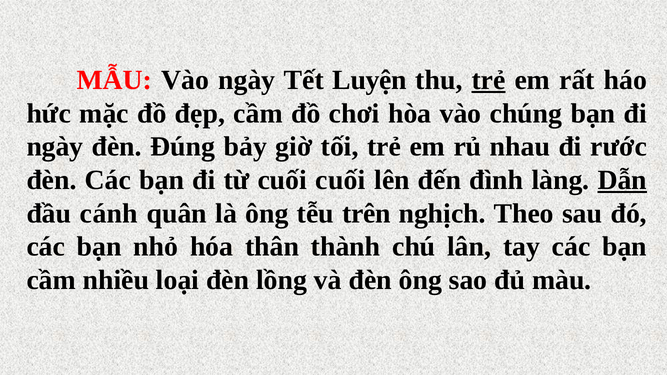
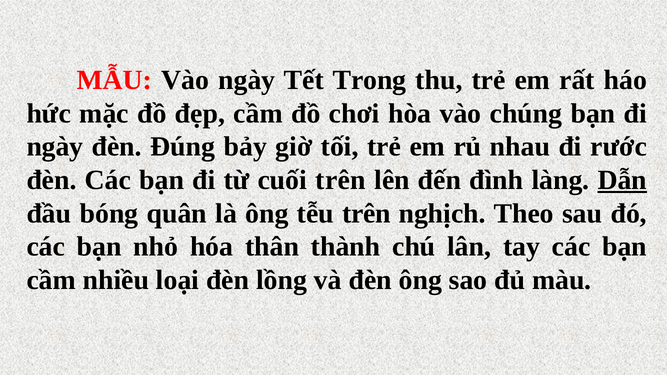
Luyện: Luyện -> Trong
trẻ at (489, 80) underline: present -> none
cuối cuối: cuối -> trên
cánh: cánh -> bóng
